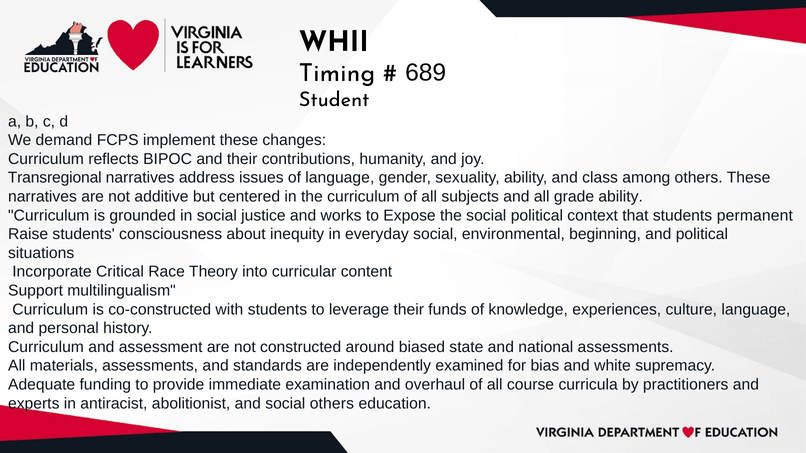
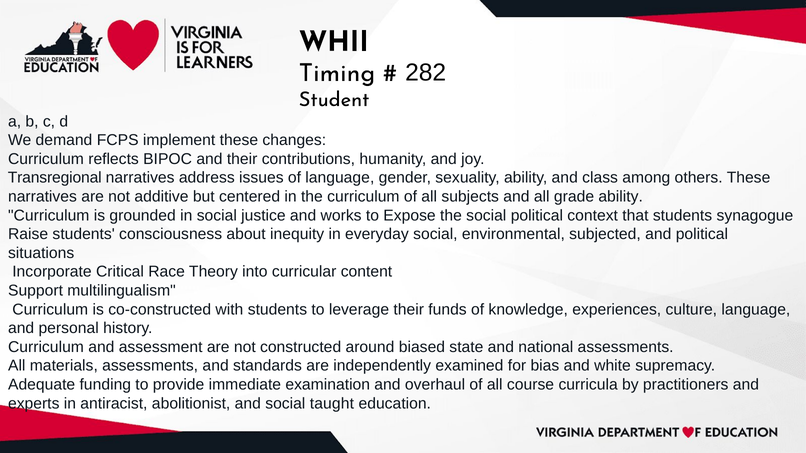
689: 689 -> 282
permanent: permanent -> synagogue
beginning: beginning -> subjected
social others: others -> taught
